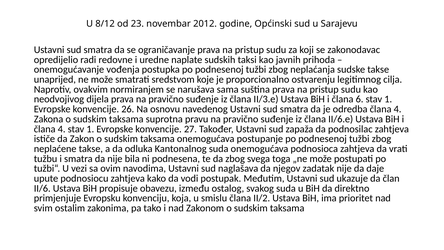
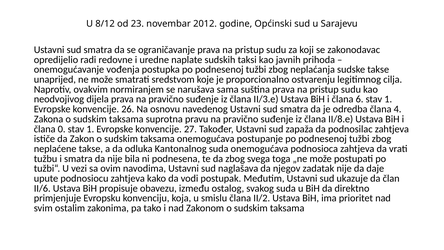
II/6.e: II/6.e -> II/8.e
4 at (62, 129): 4 -> 0
